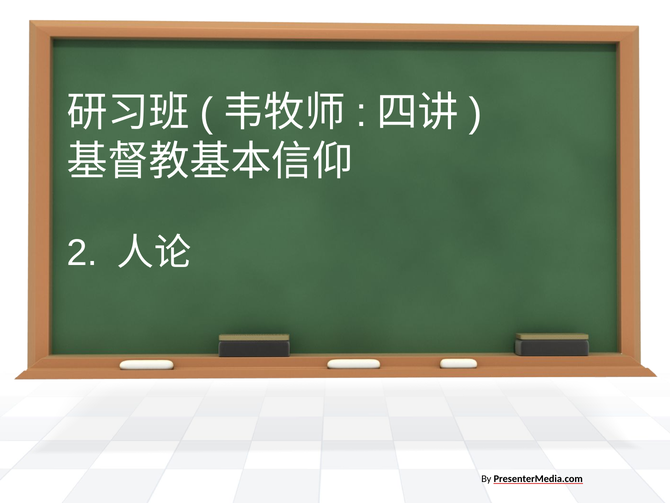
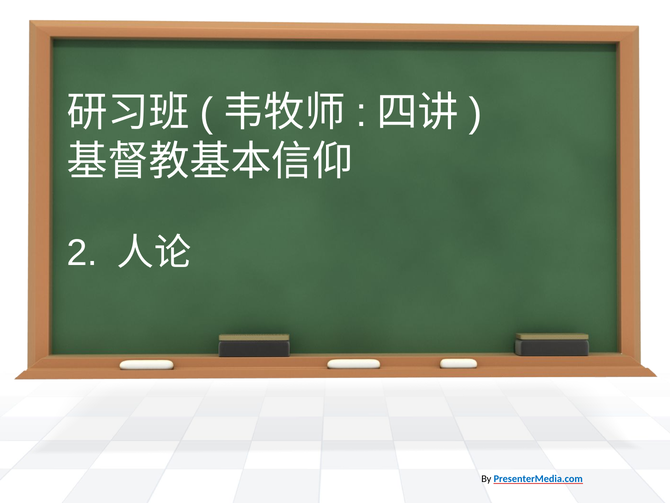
PresenterMedia.com colour: black -> blue
